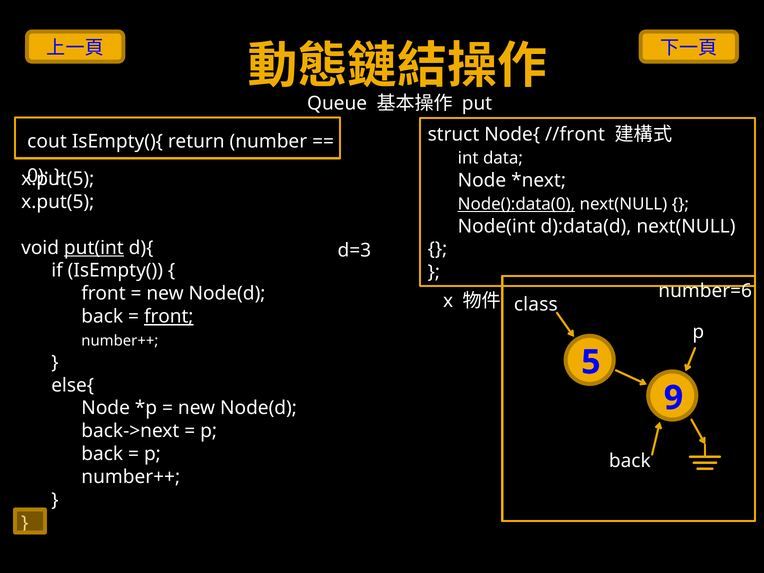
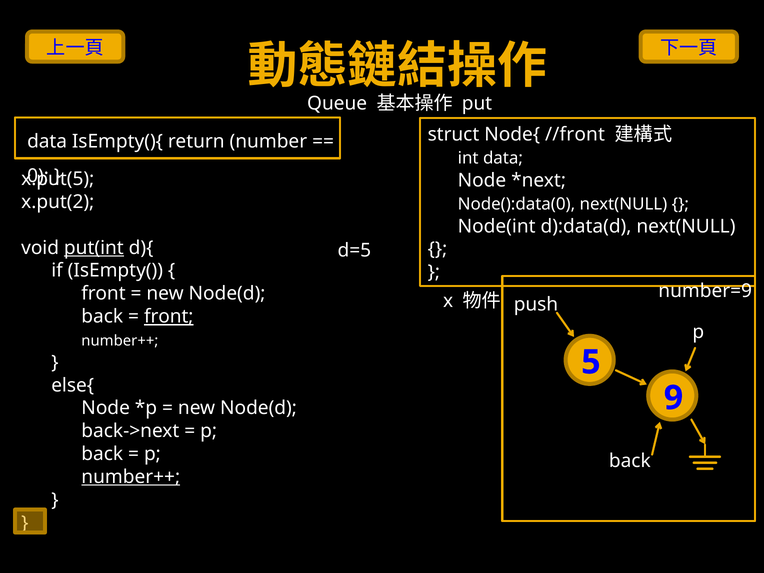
cout at (47, 142): cout -> data
x.put(5 at (58, 202): x.put(5 -> x.put(2
Node():data(0 underline: present -> none
d=3: d=3 -> d=5
number=6: number=6 -> number=9
class: class -> push
number++ at (131, 477) underline: none -> present
